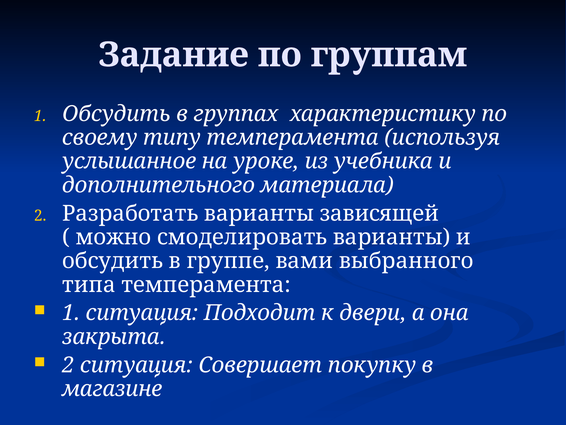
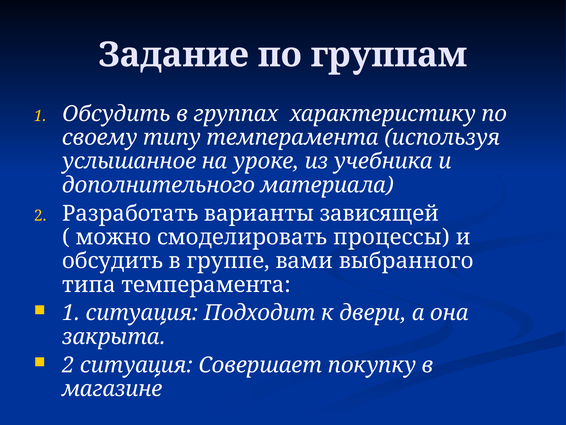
смоделировать варианты: варианты -> процессы
